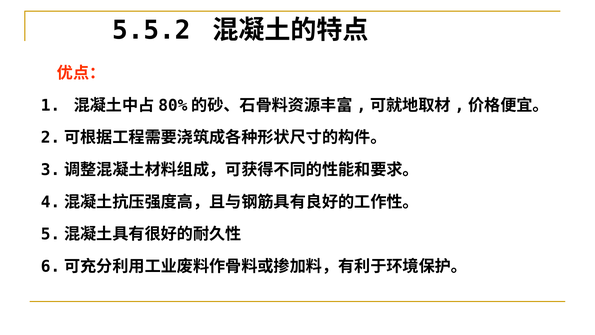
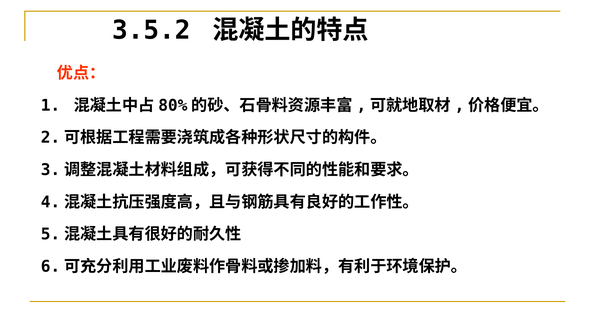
5.5.2: 5.5.2 -> 3.5.2
